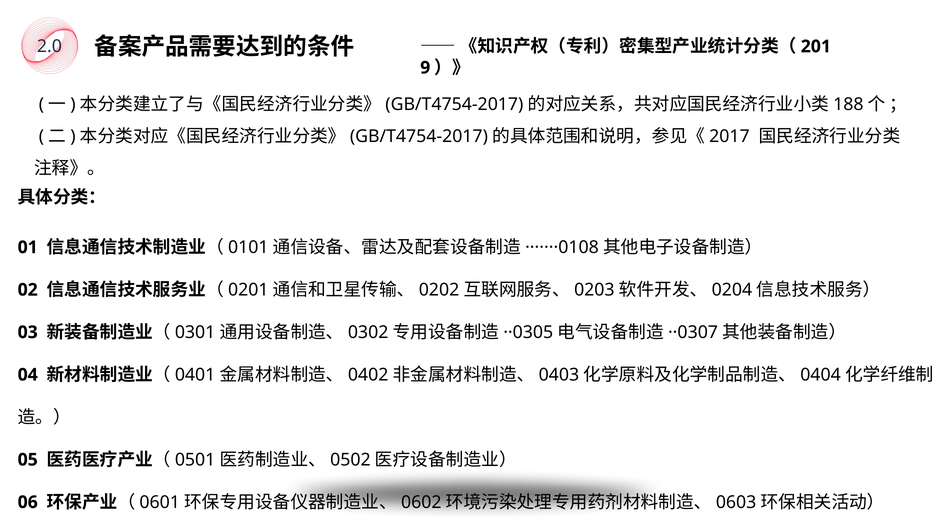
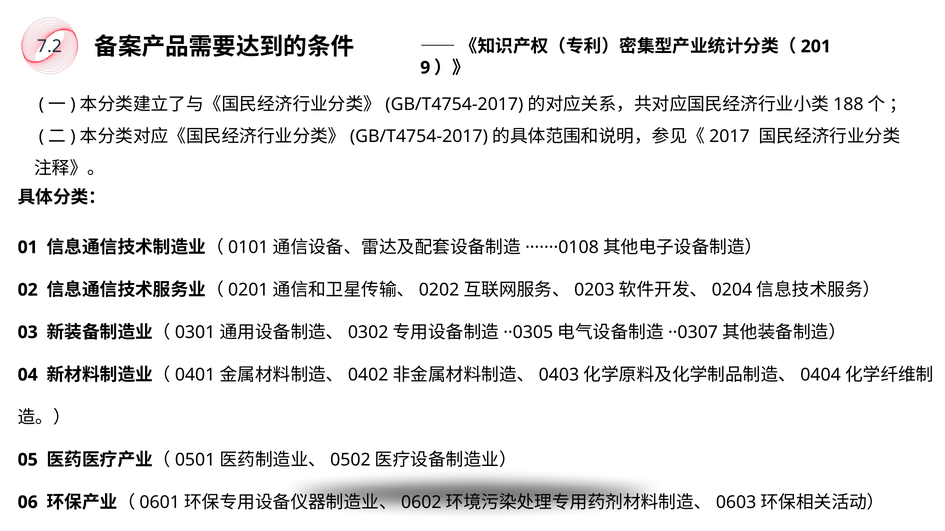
2.0: 2.0 -> 7.2
